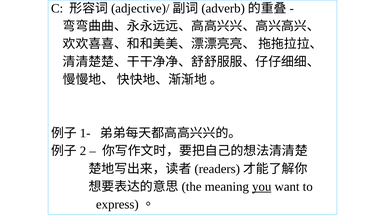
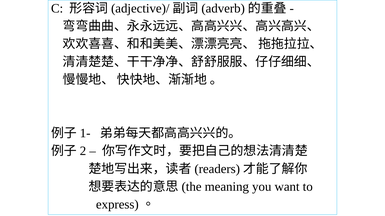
you underline: present -> none
